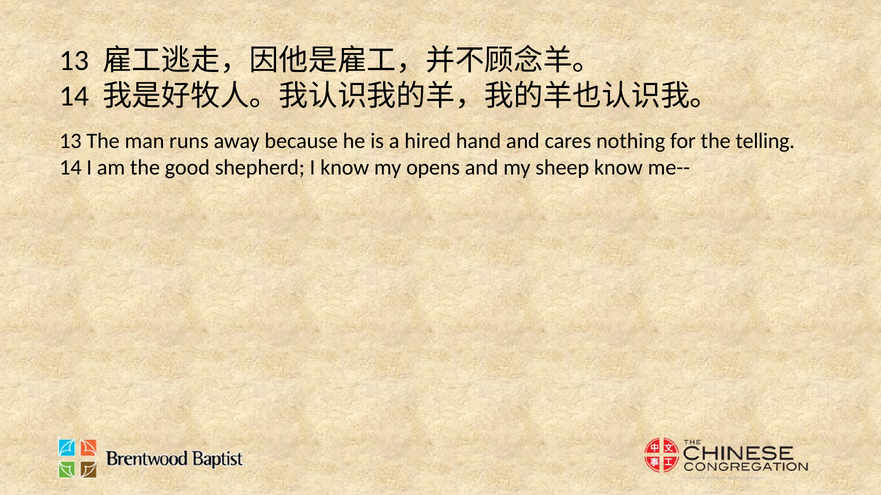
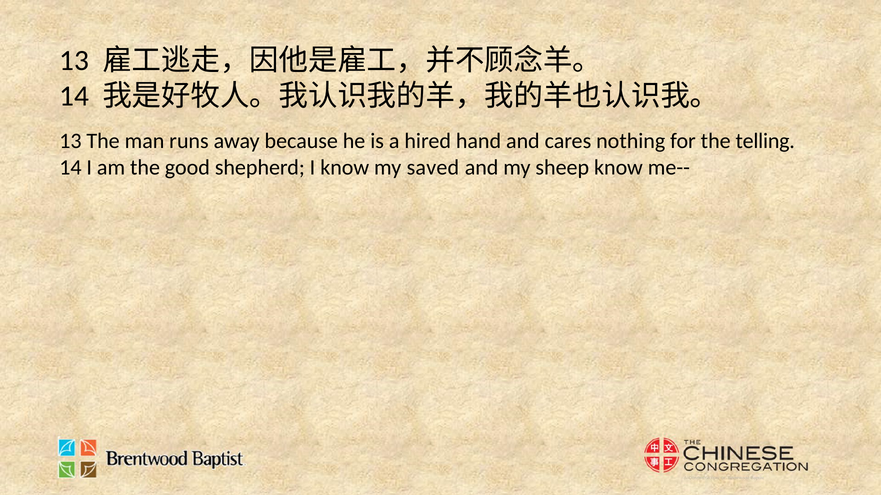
opens: opens -> saved
